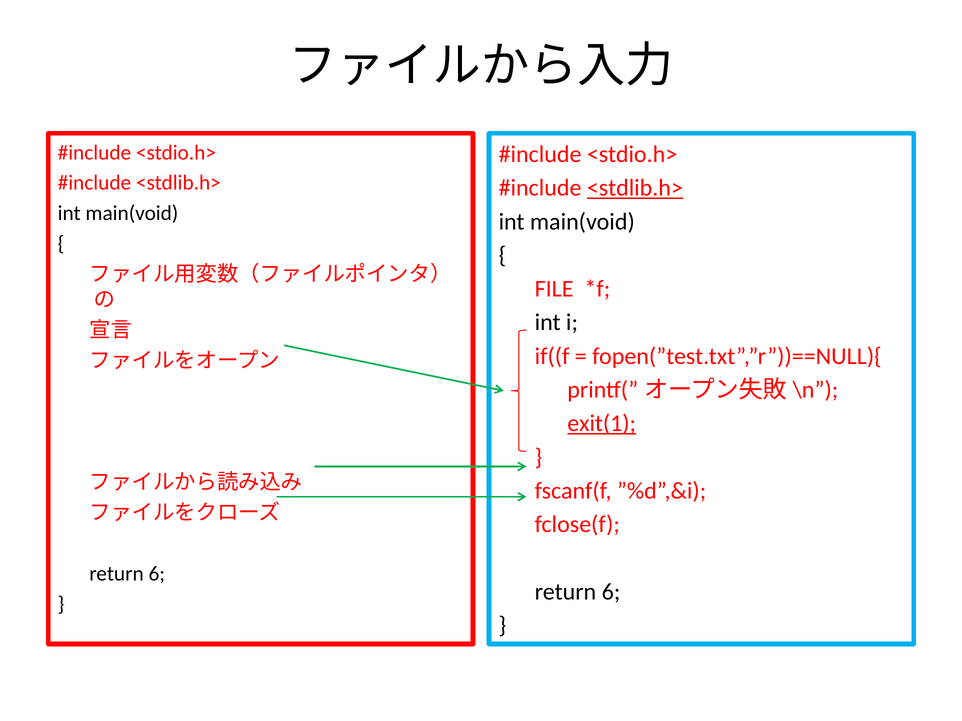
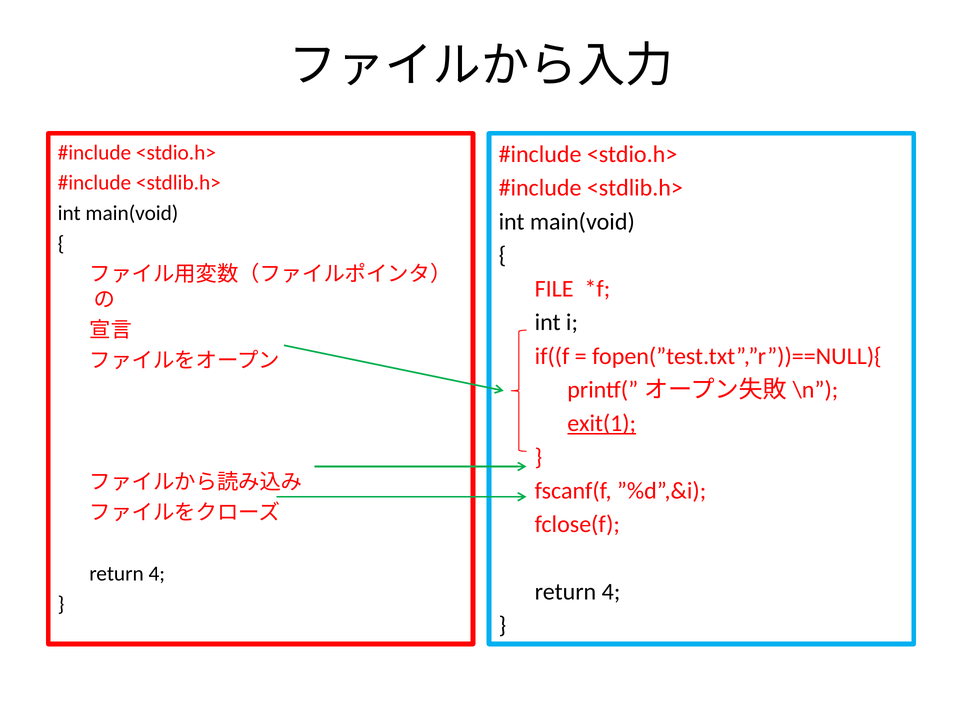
<stdlib.h> at (635, 188) underline: present -> none
6 at (157, 574): 6 -> 4
6 at (611, 592): 6 -> 4
